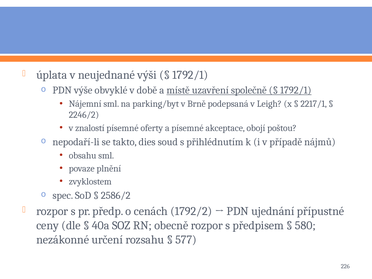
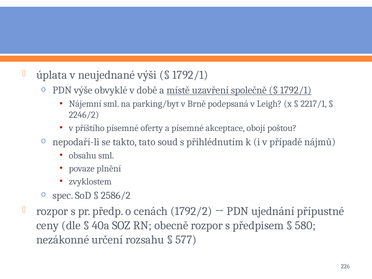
znalostí: znalostí -> příštího
dies: dies -> tato
